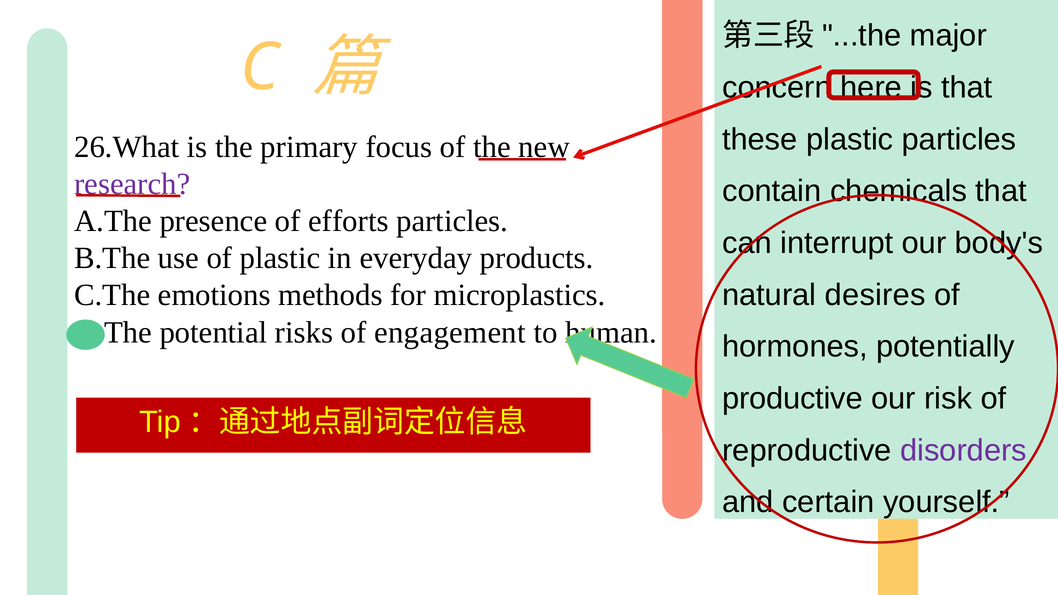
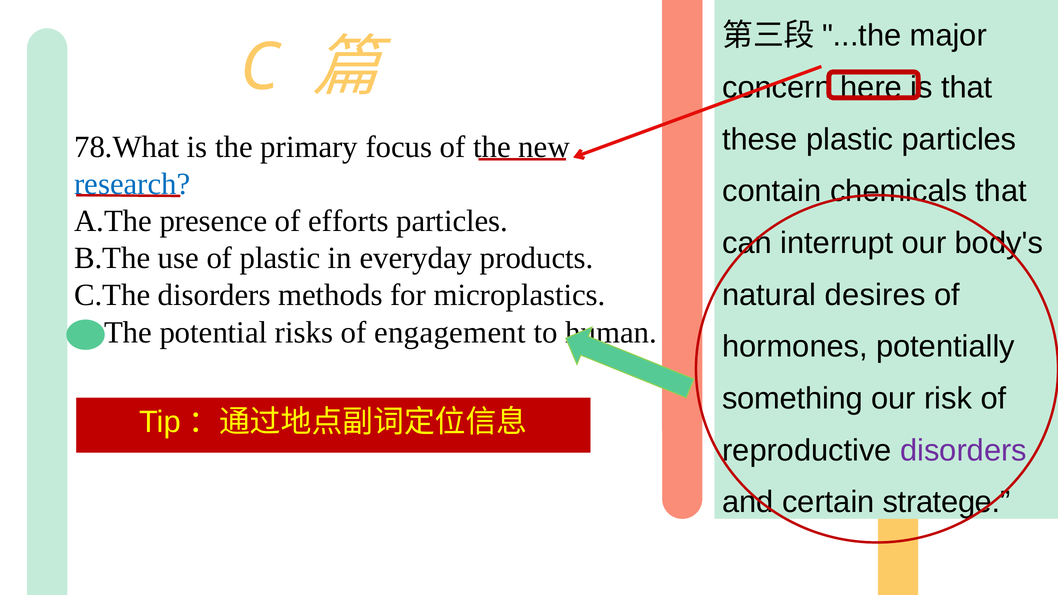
26.What: 26.What -> 78.What
research colour: purple -> blue
C.The emotions: emotions -> disorders
productive: productive -> something
yourself: yourself -> stratege
